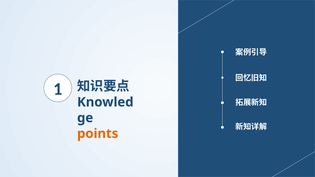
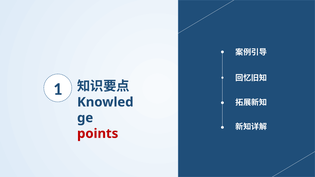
points colour: orange -> red
